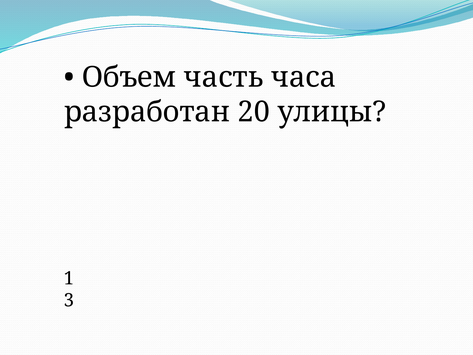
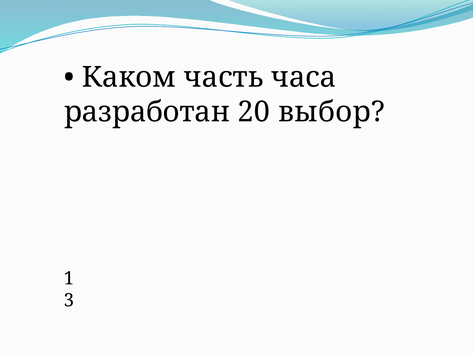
Объем: Объем -> Каком
улицы: улицы -> выбор
